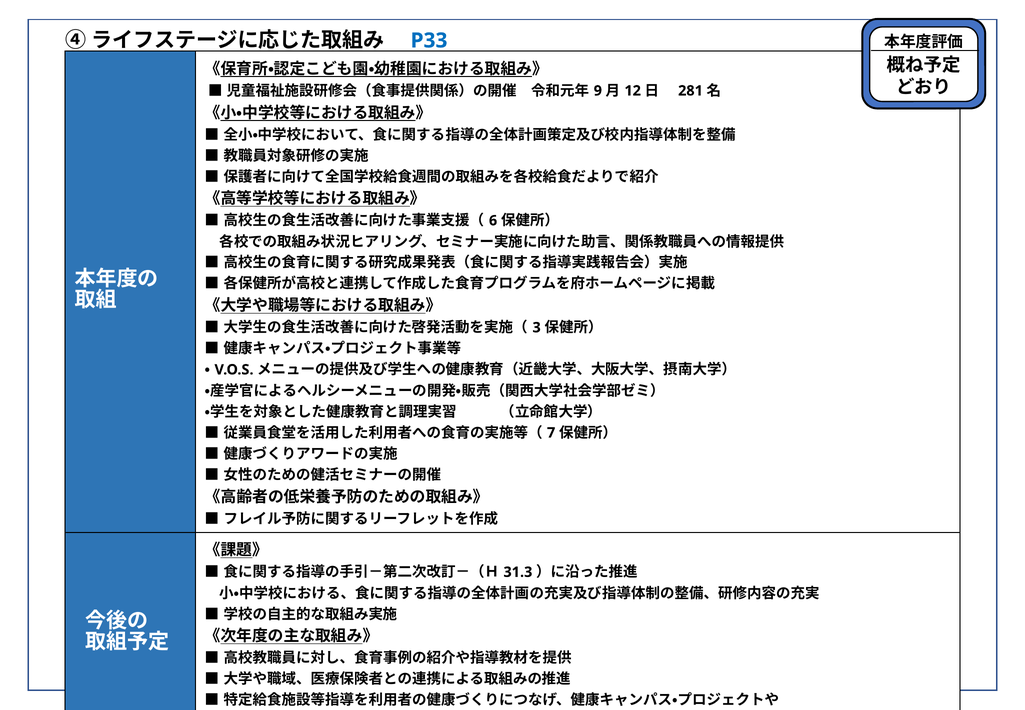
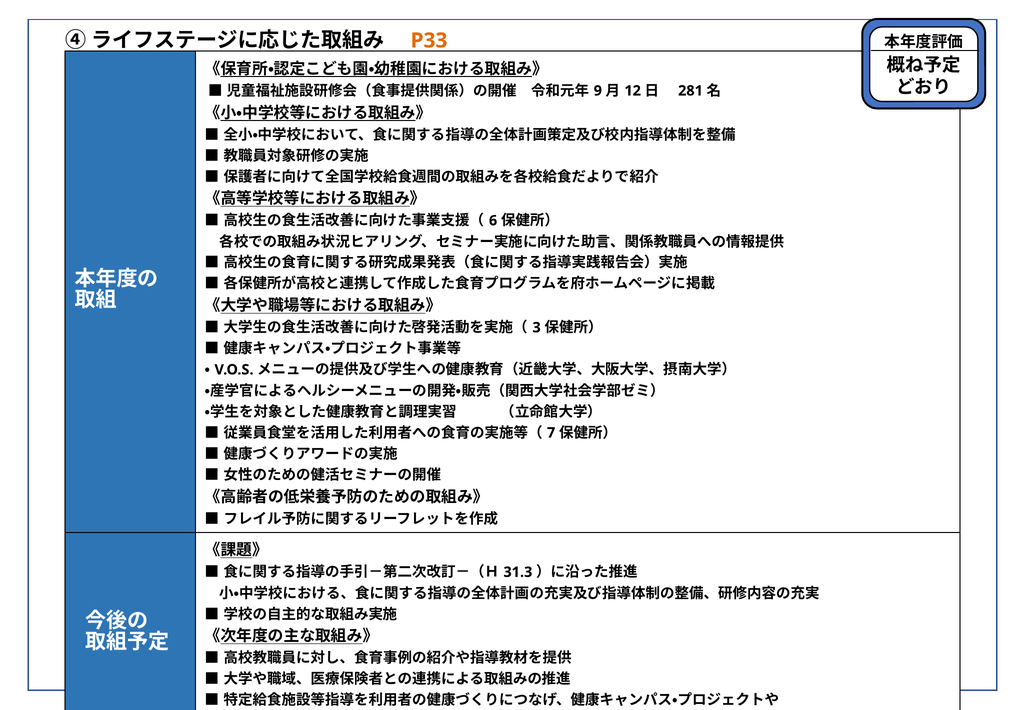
P33 colour: blue -> orange
